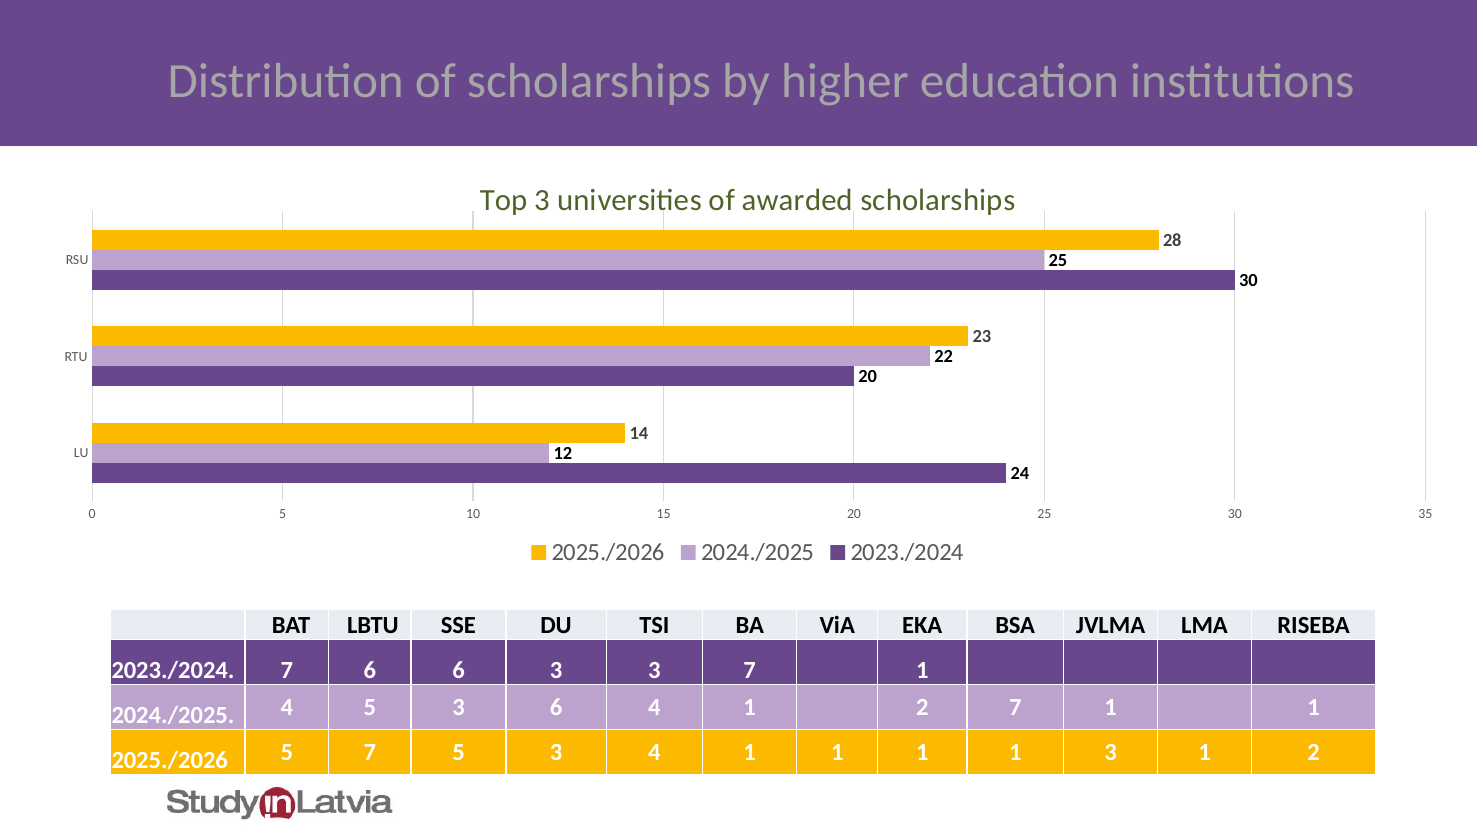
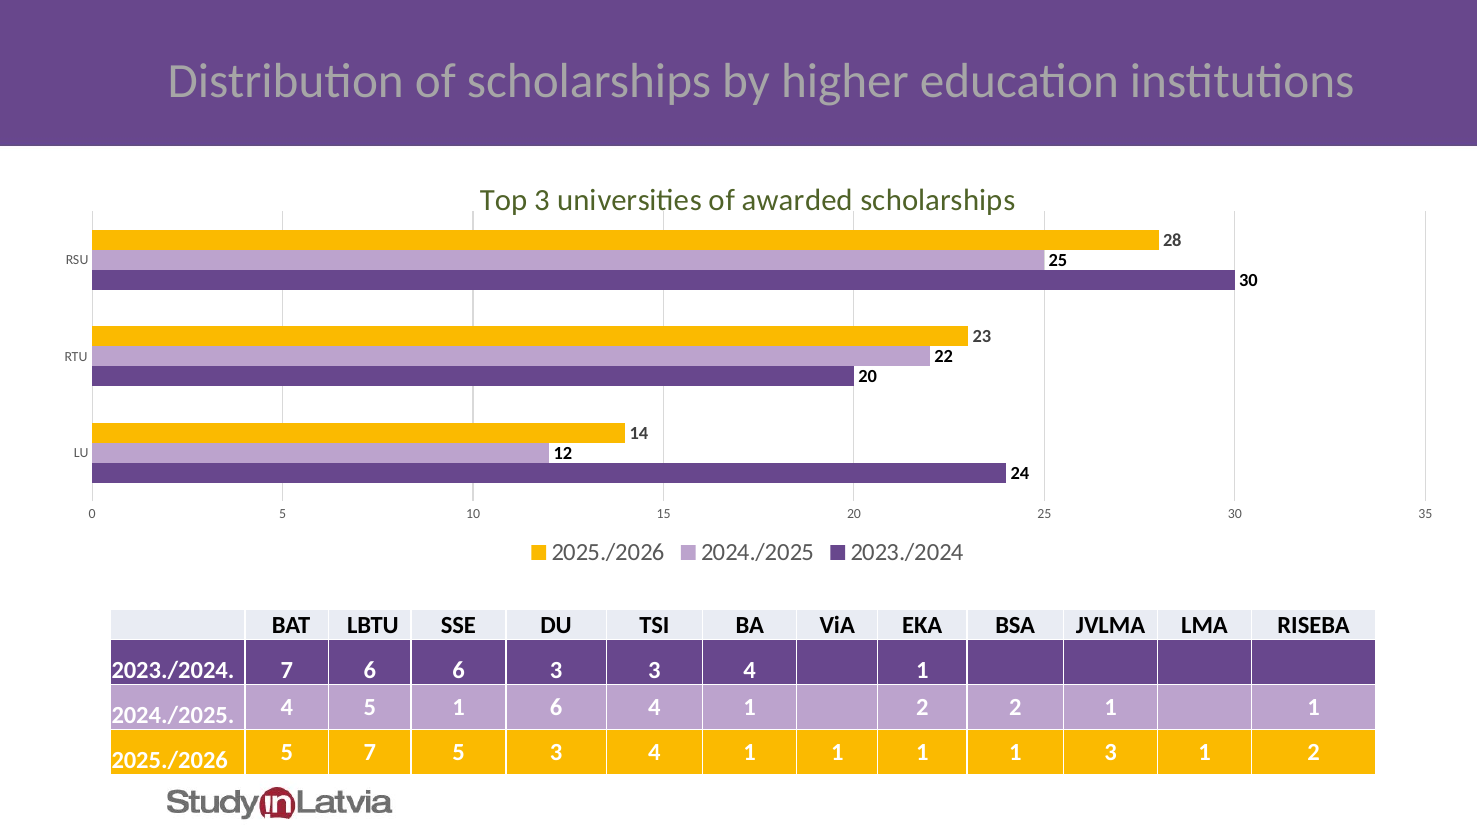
3 3 7: 7 -> 4
4 5 3: 3 -> 1
2 7: 7 -> 2
